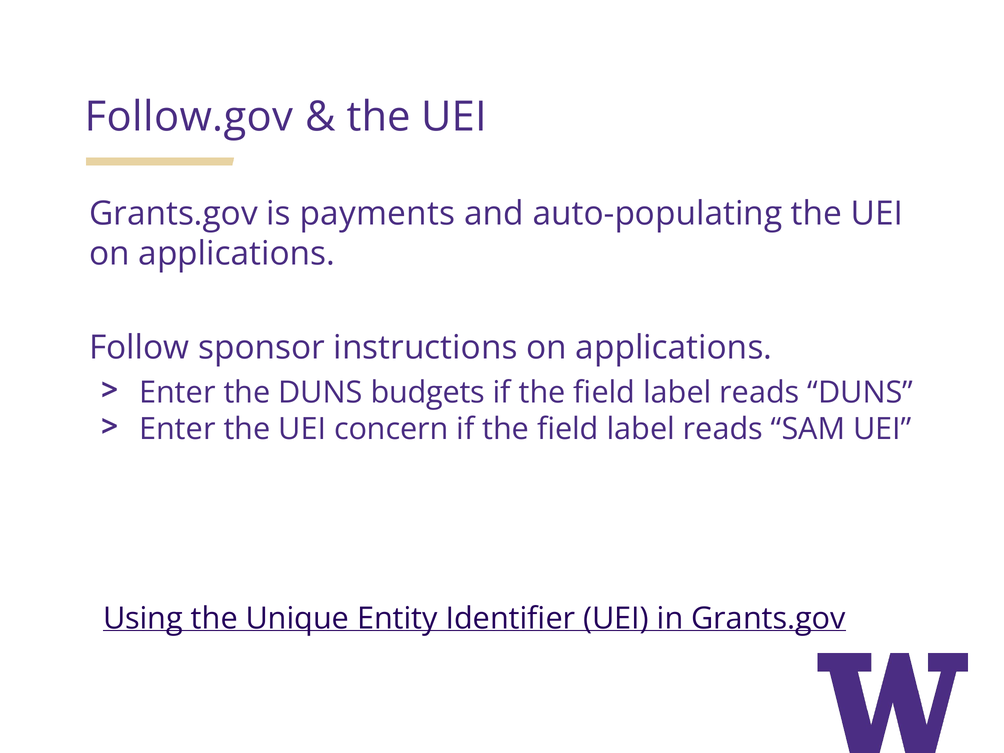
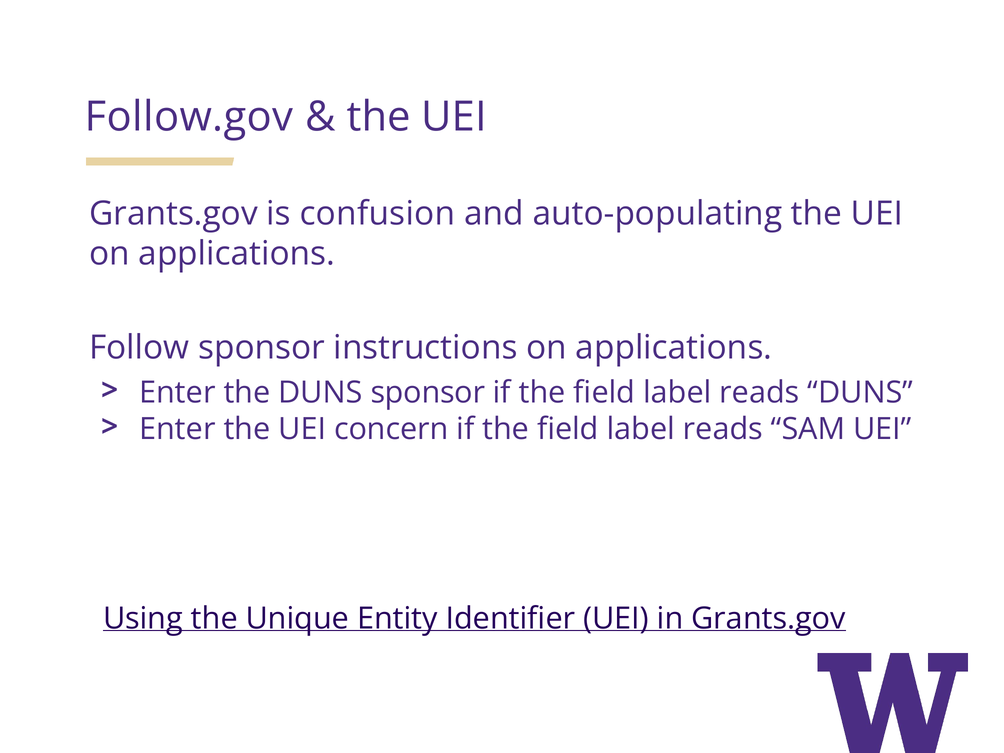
payments: payments -> confusion
DUNS budgets: budgets -> sponsor
